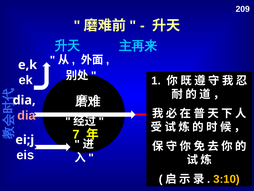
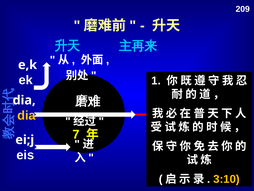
dia at (26, 115) colour: pink -> yellow
